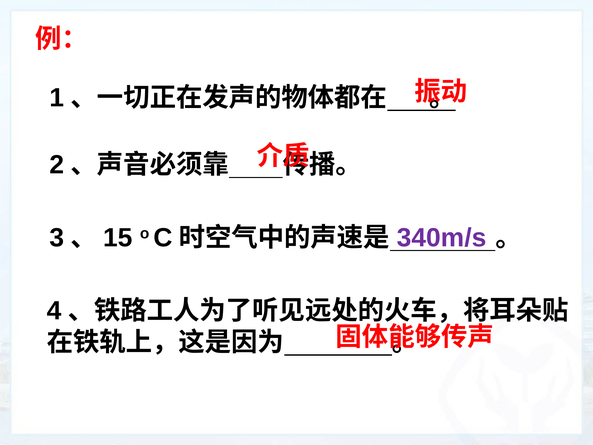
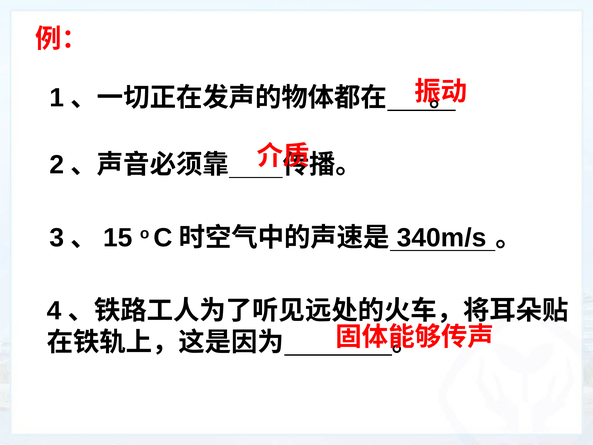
340m/s colour: purple -> black
